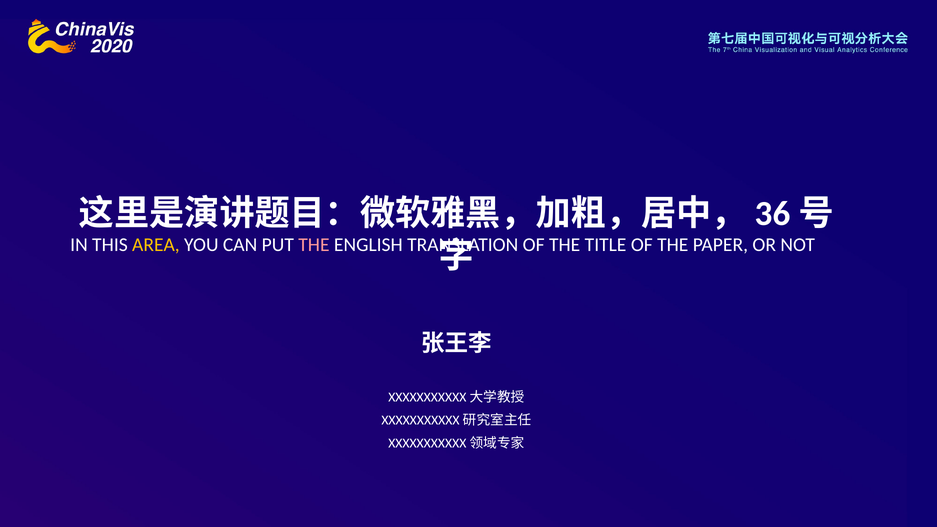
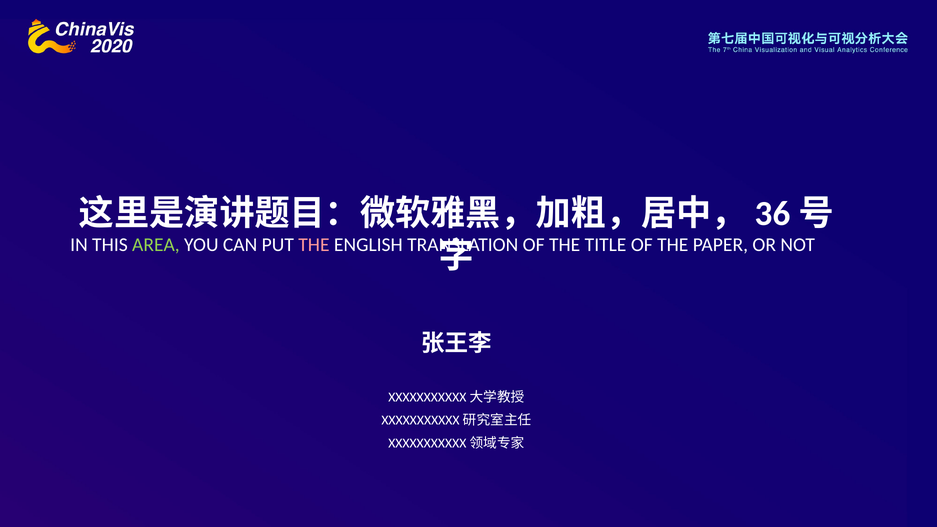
AREA colour: yellow -> light green
